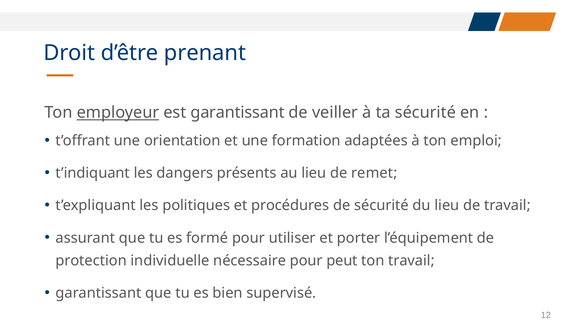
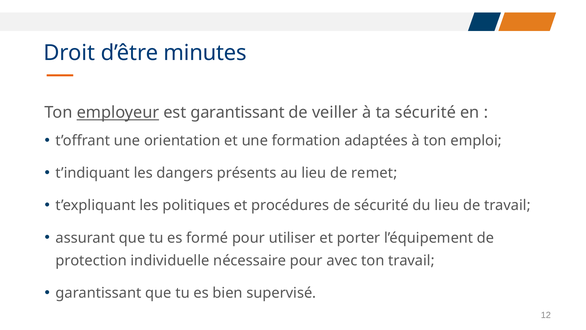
prenant: prenant -> minutes
peut: peut -> avec
